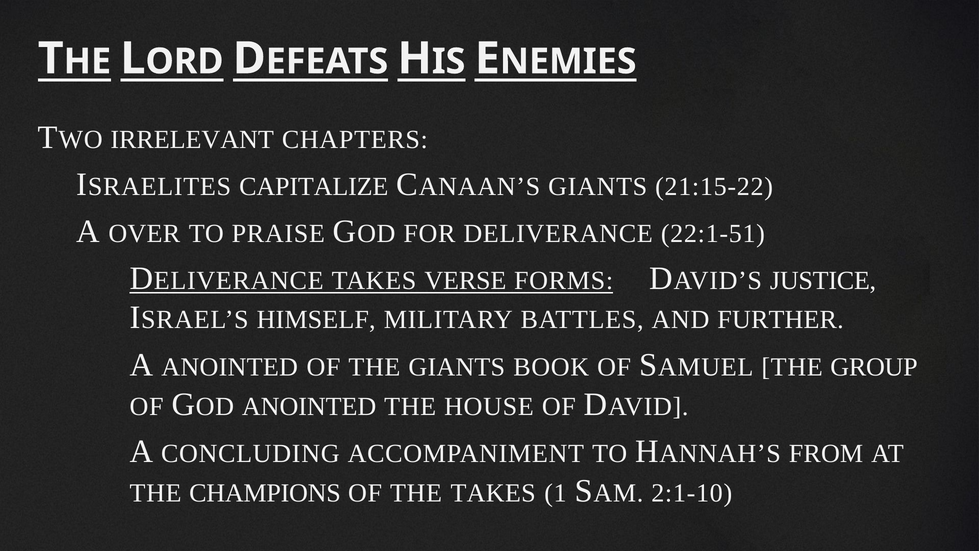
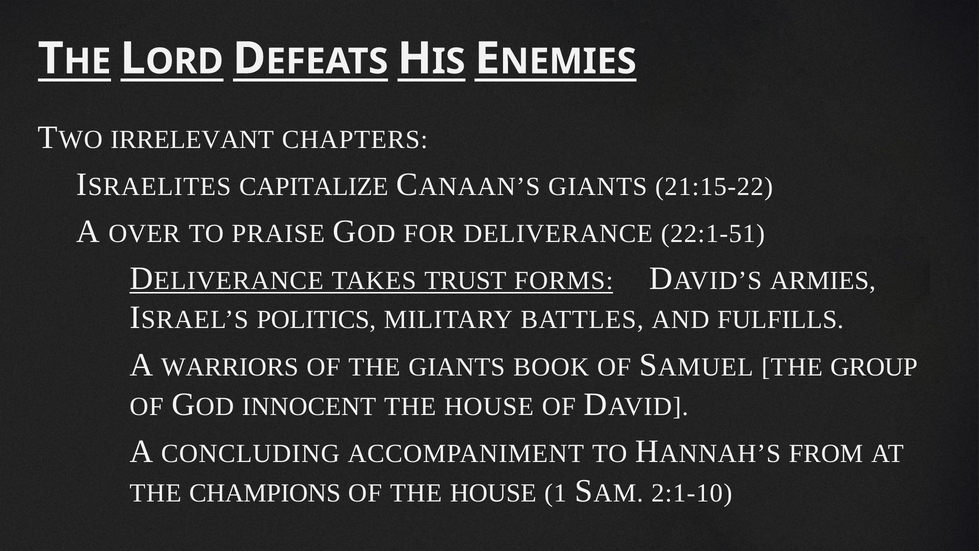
VERSE: VERSE -> TRUST
JUSTICE: JUSTICE -> ARMIES
HIMSELF: HIMSELF -> POLITICS
FURTHER: FURTHER -> FULFILLS
A ANOINTED: ANOINTED -> WARRIORS
ANOINTED at (309, 406): ANOINTED -> INNOCENT
OF THE TAKES: TAKES -> HOUSE
